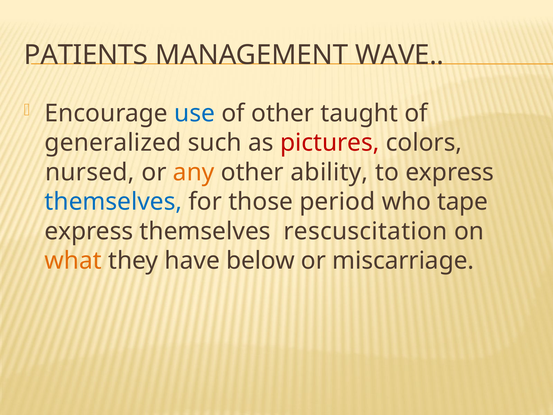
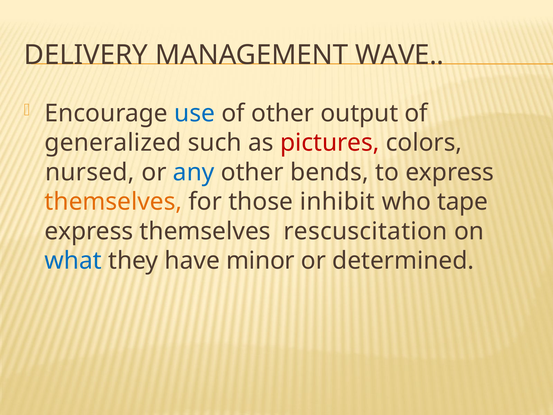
PATIENTS: PATIENTS -> DELIVERY
taught: taught -> output
any colour: orange -> blue
ability: ability -> bends
themselves at (113, 202) colour: blue -> orange
period: period -> inhibit
what colour: orange -> blue
below: below -> minor
miscarriage: miscarriage -> determined
